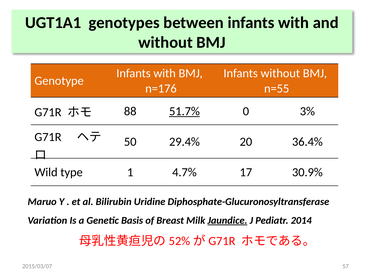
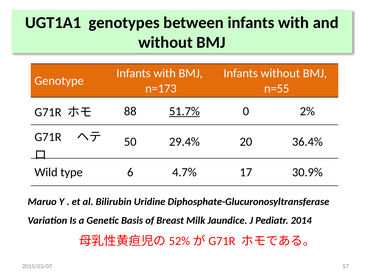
n=176: n=176 -> n=173
3%: 3% -> 2%
1: 1 -> 6
Jaundice underline: present -> none
